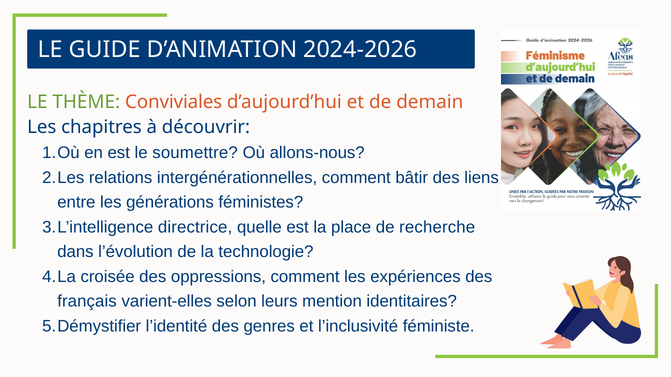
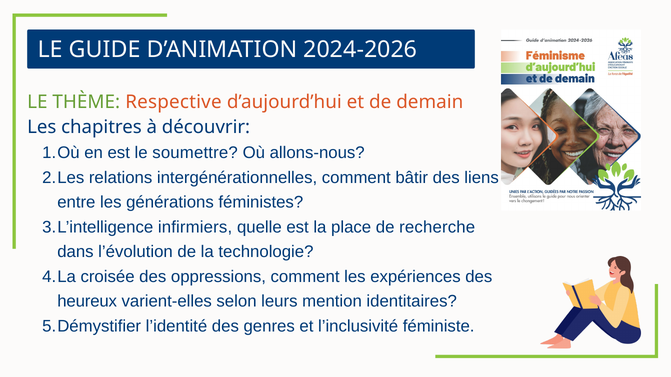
Conviviales: Conviviales -> Respective
directrice: directrice -> infirmiers
français: français -> heureux
